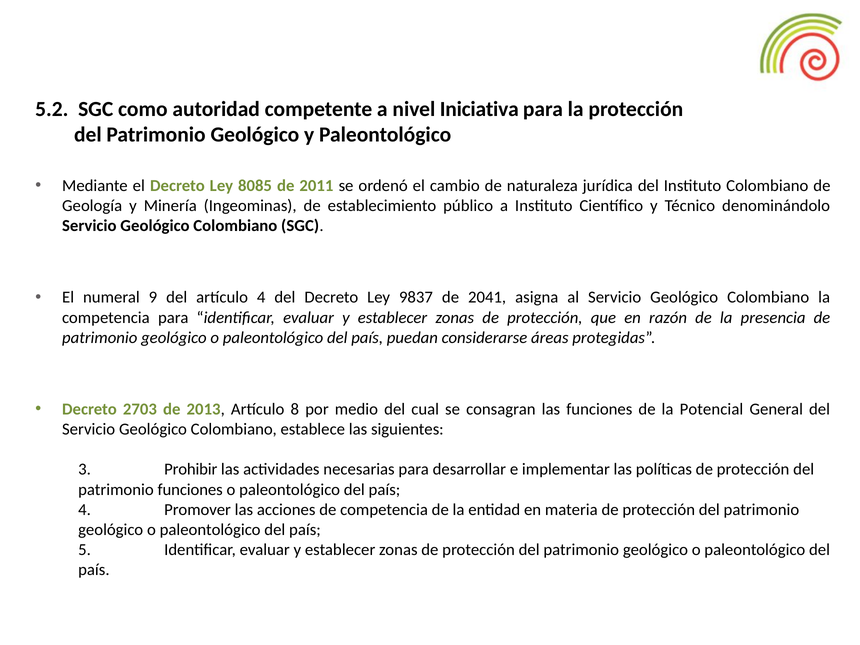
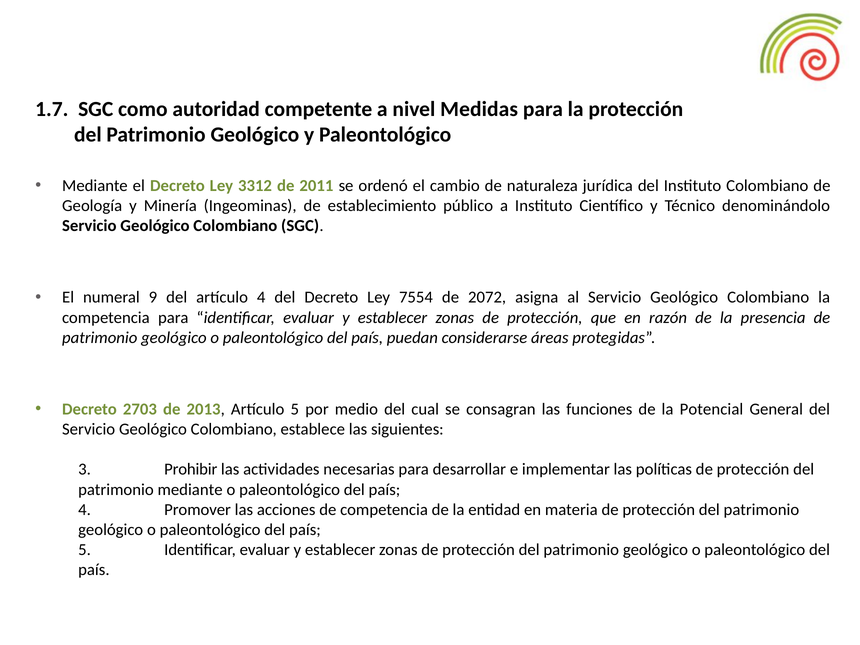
5.2: 5.2 -> 1.7
Iniciativa: Iniciativa -> Medidas
8085: 8085 -> 3312
9837: 9837 -> 7554
2041: 2041 -> 2072
Artículo 8: 8 -> 5
patrimonio funciones: funciones -> mediante
